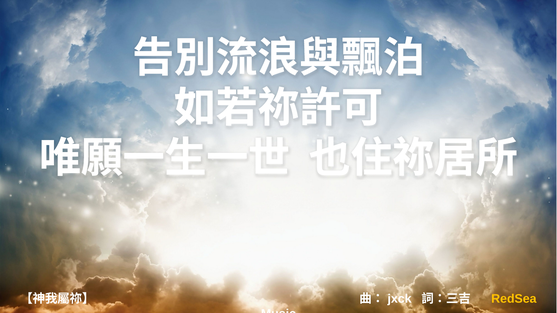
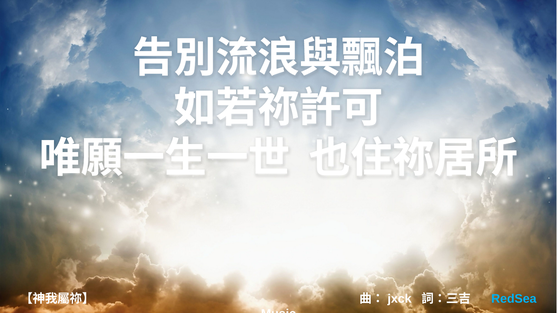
RedSea colour: yellow -> light blue
